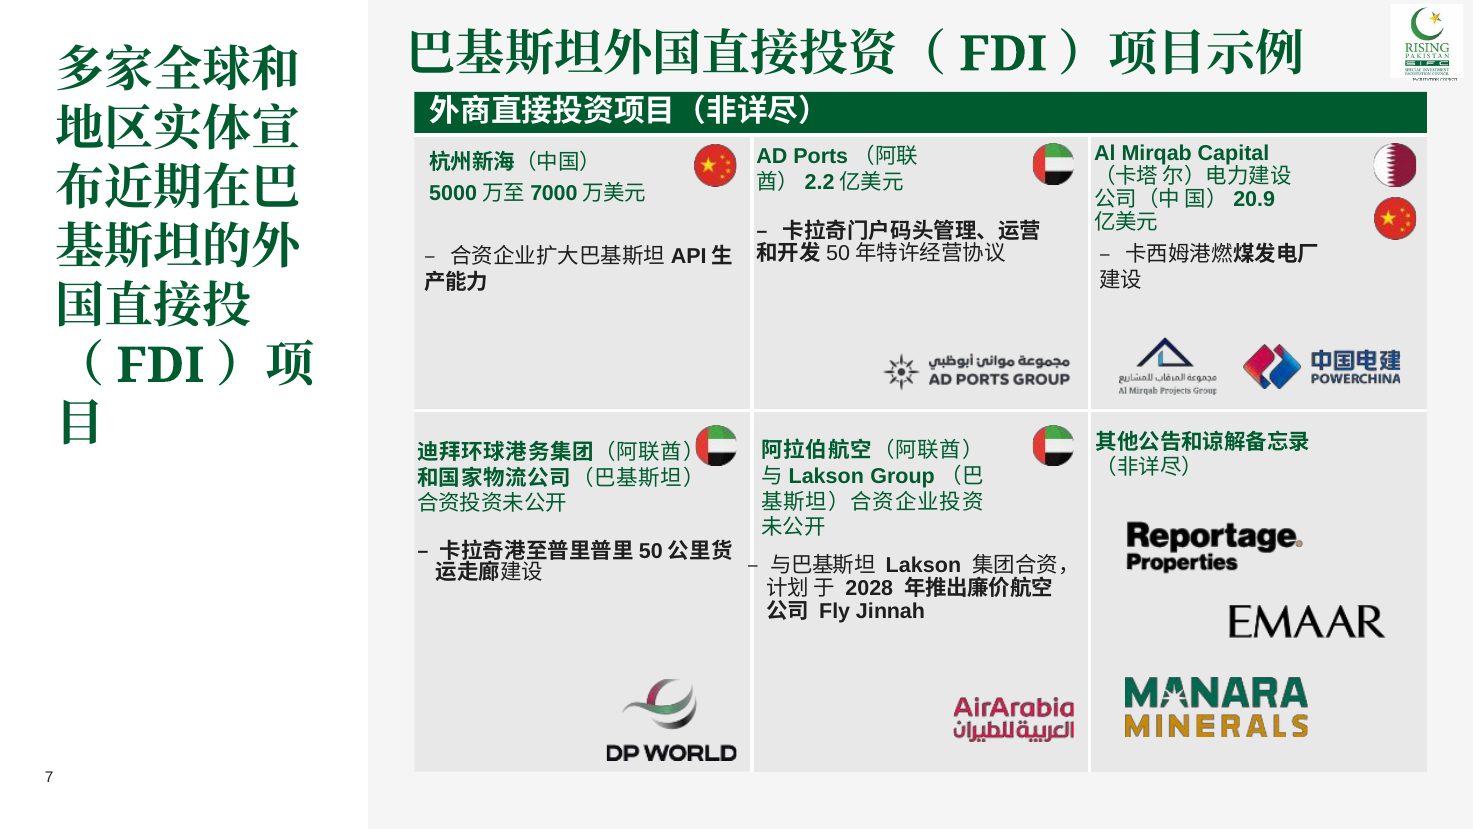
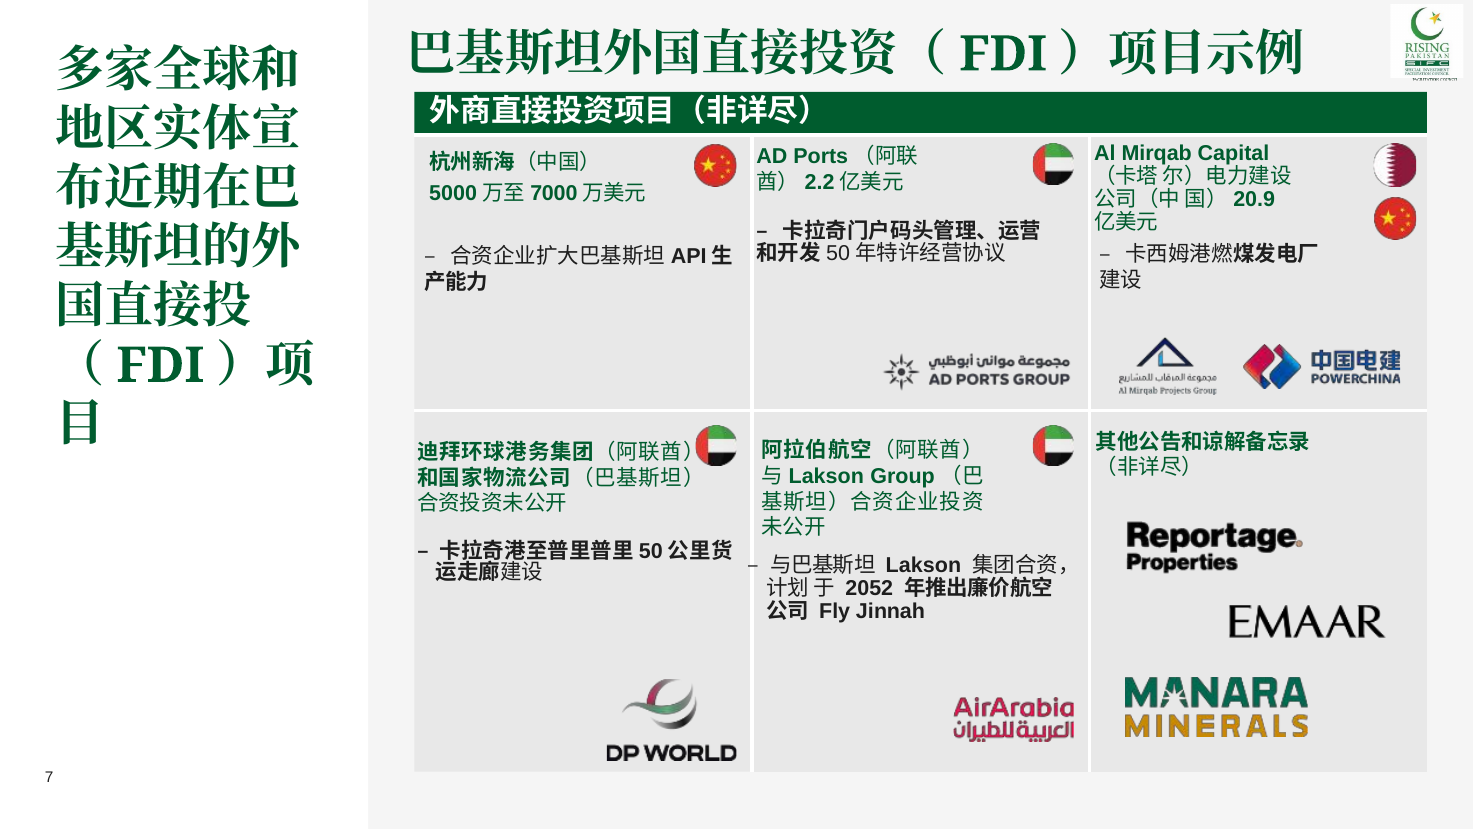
2028: 2028 -> 2052
